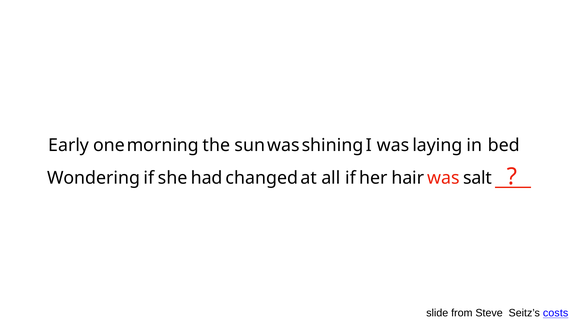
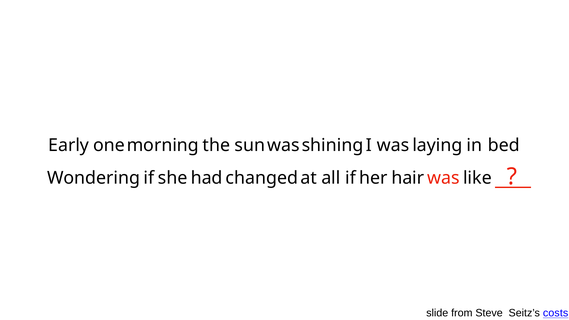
salt: salt -> like
